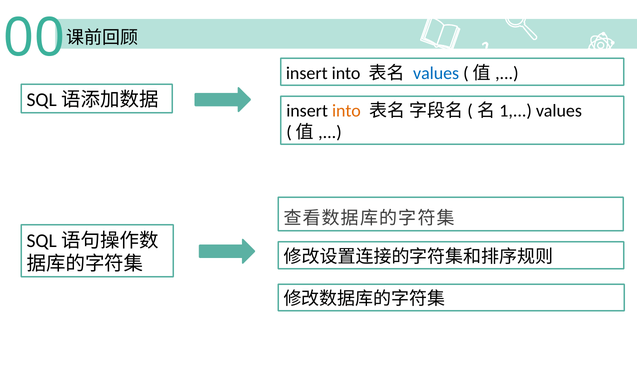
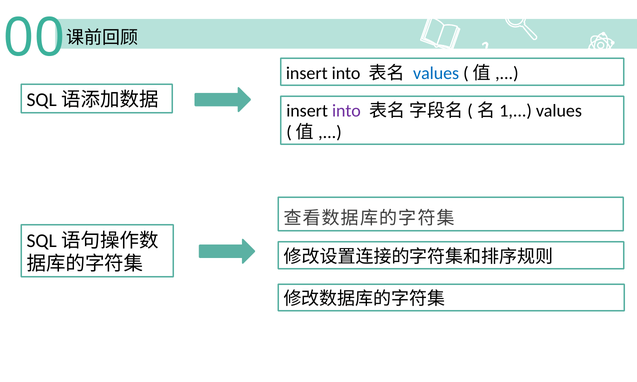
into at (346, 111) colour: orange -> purple
